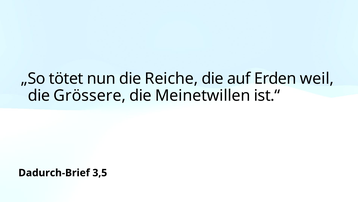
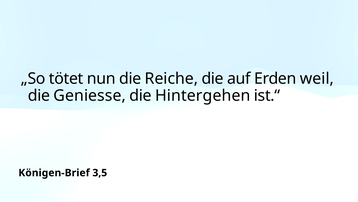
Grössere: Grössere -> Geniesse
Meinetwillen: Meinetwillen -> Hintergehen
Dadurch-Brief: Dadurch-Brief -> Königen-Brief
